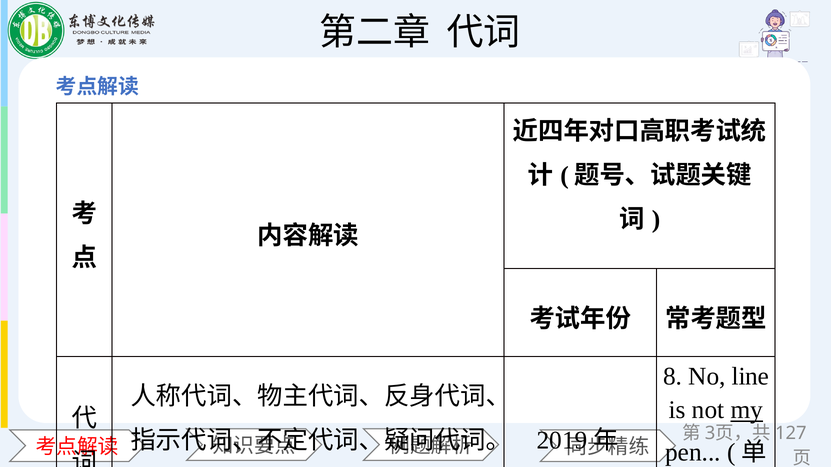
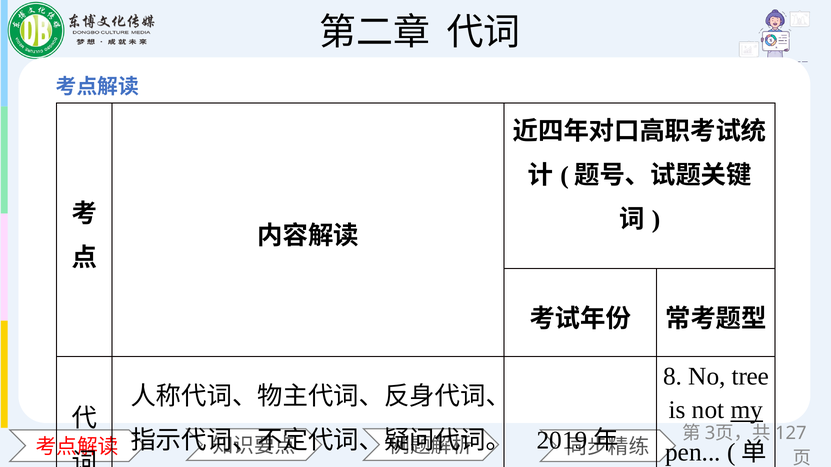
line: line -> tree
